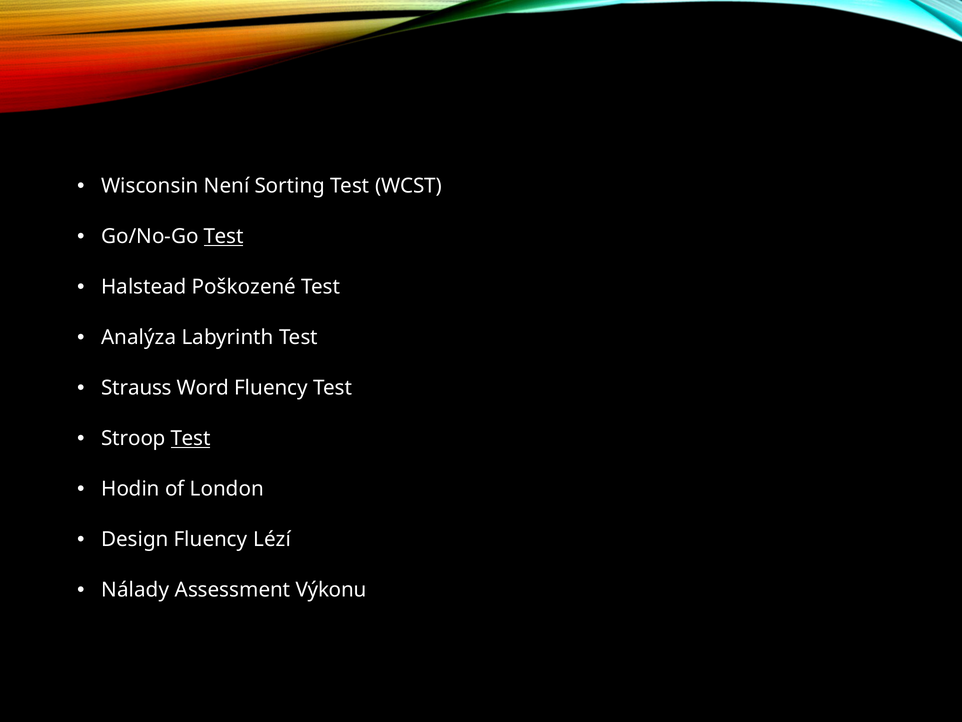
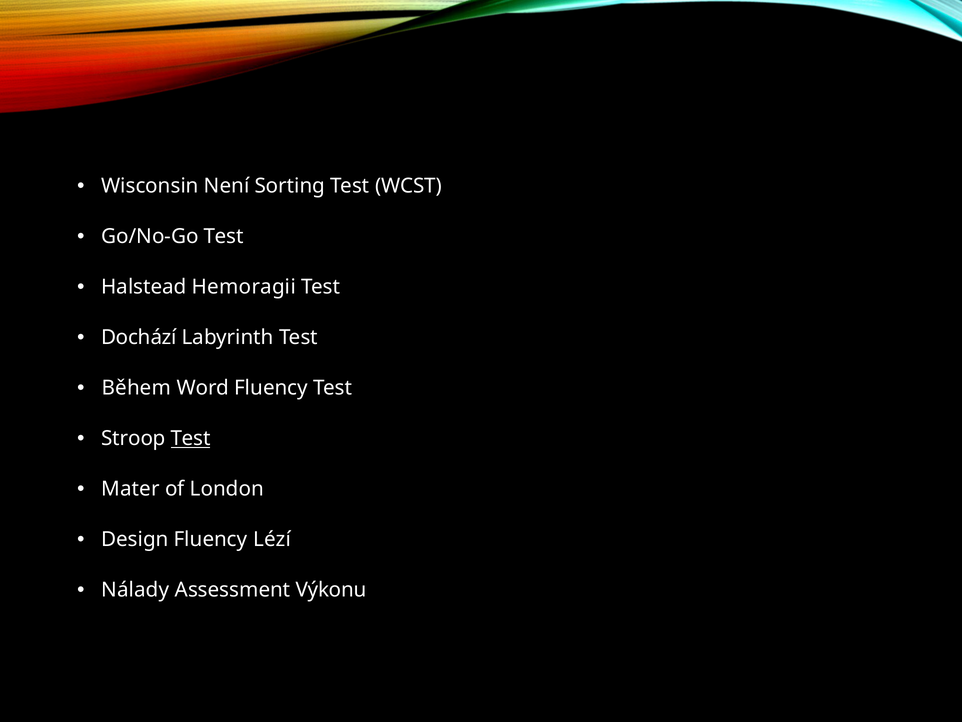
Test at (224, 237) underline: present -> none
Poškozené: Poškozené -> Hemoragii
Analýza: Analýza -> Dochází
Strauss: Strauss -> Během
Hodin: Hodin -> Mater
